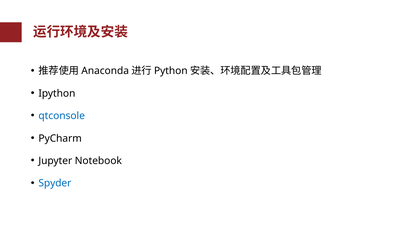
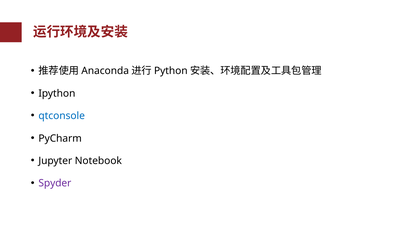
Spyder colour: blue -> purple
